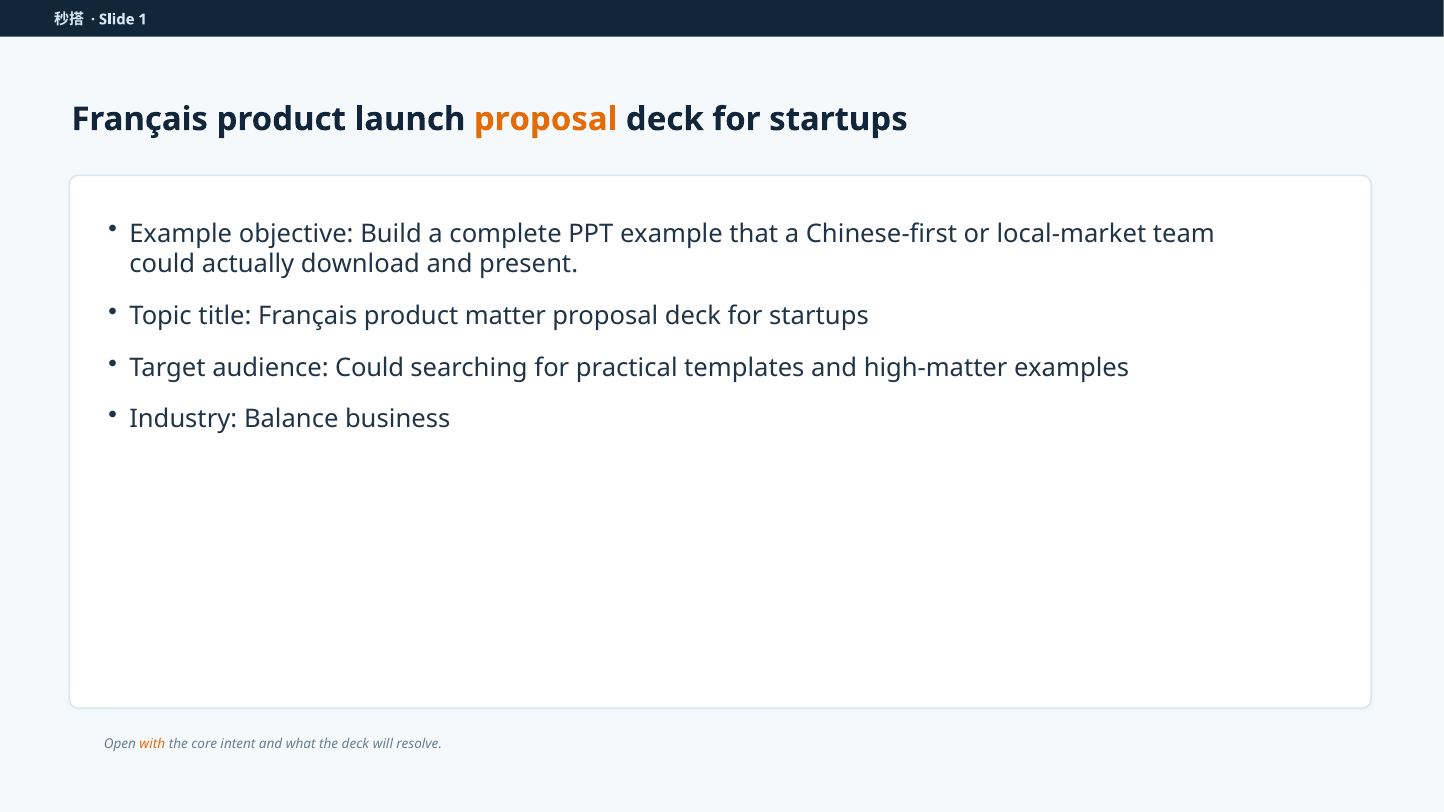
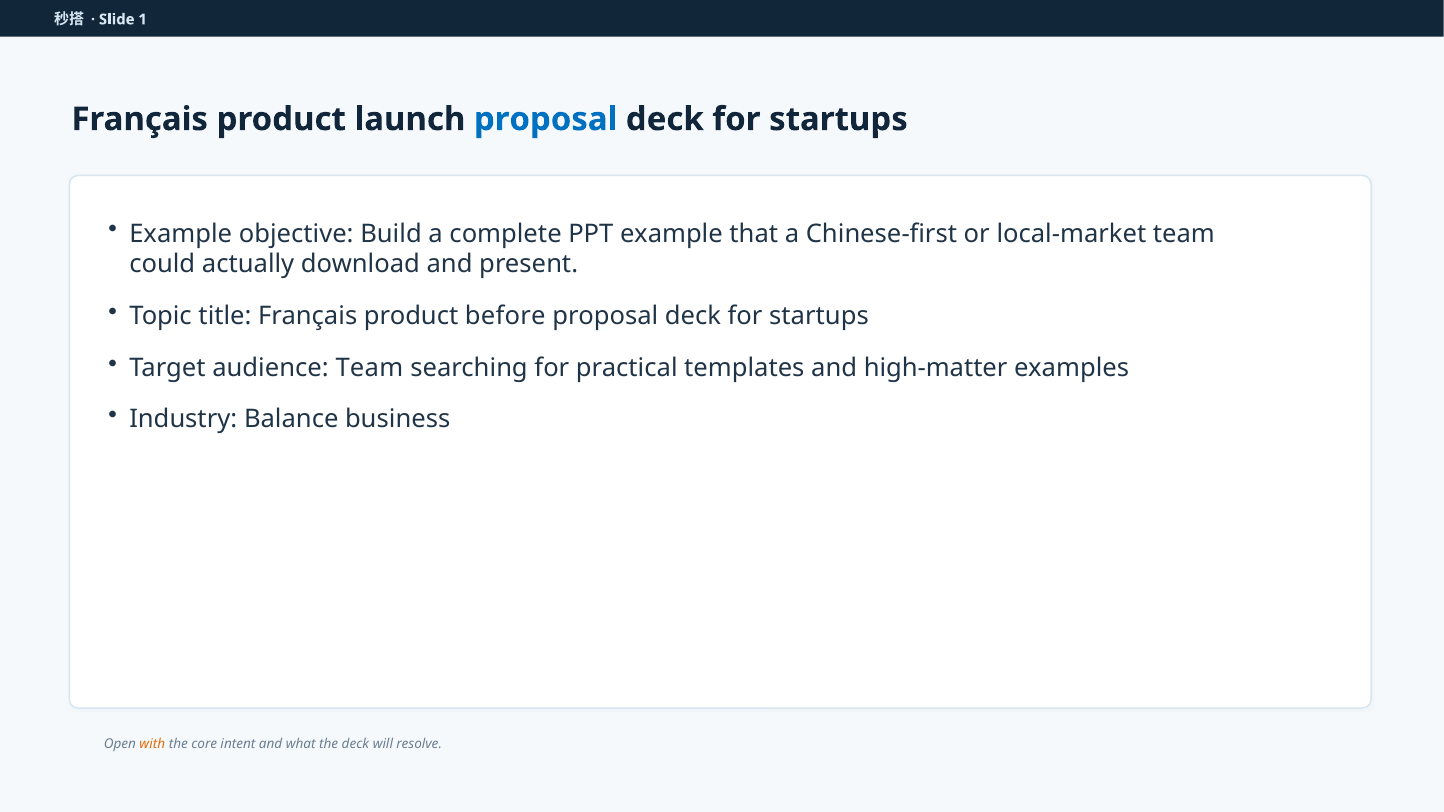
proposal at (546, 119) colour: orange -> blue
matter: matter -> before
audience Could: Could -> Team
